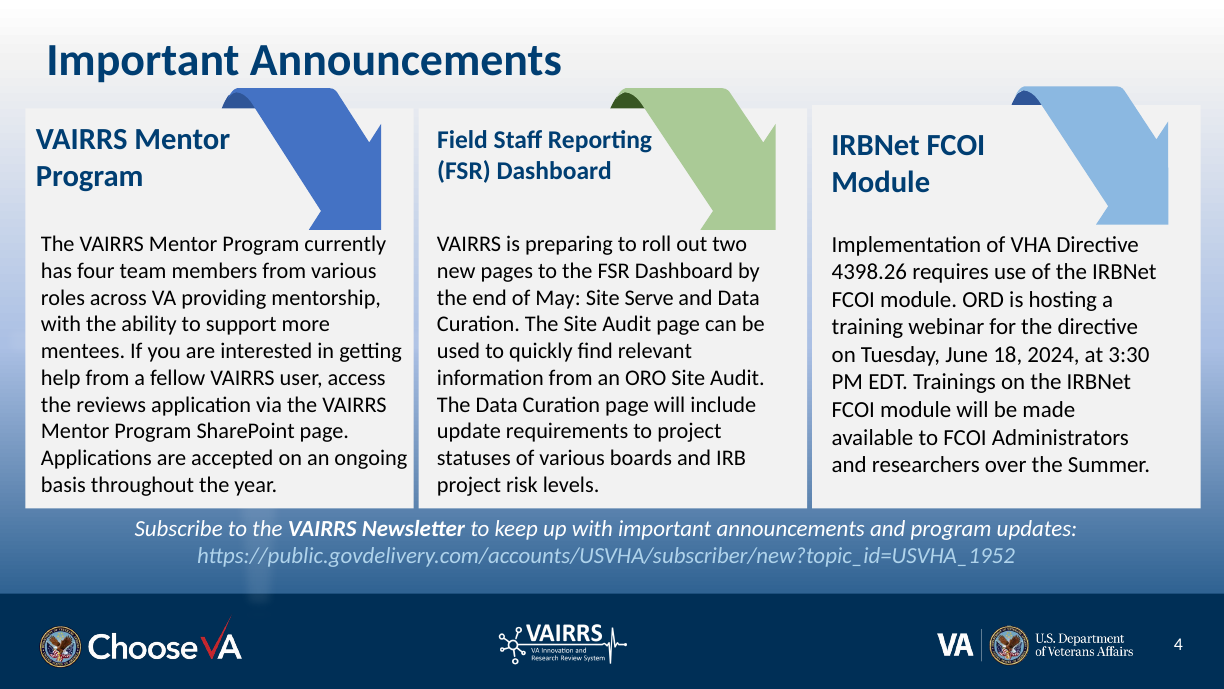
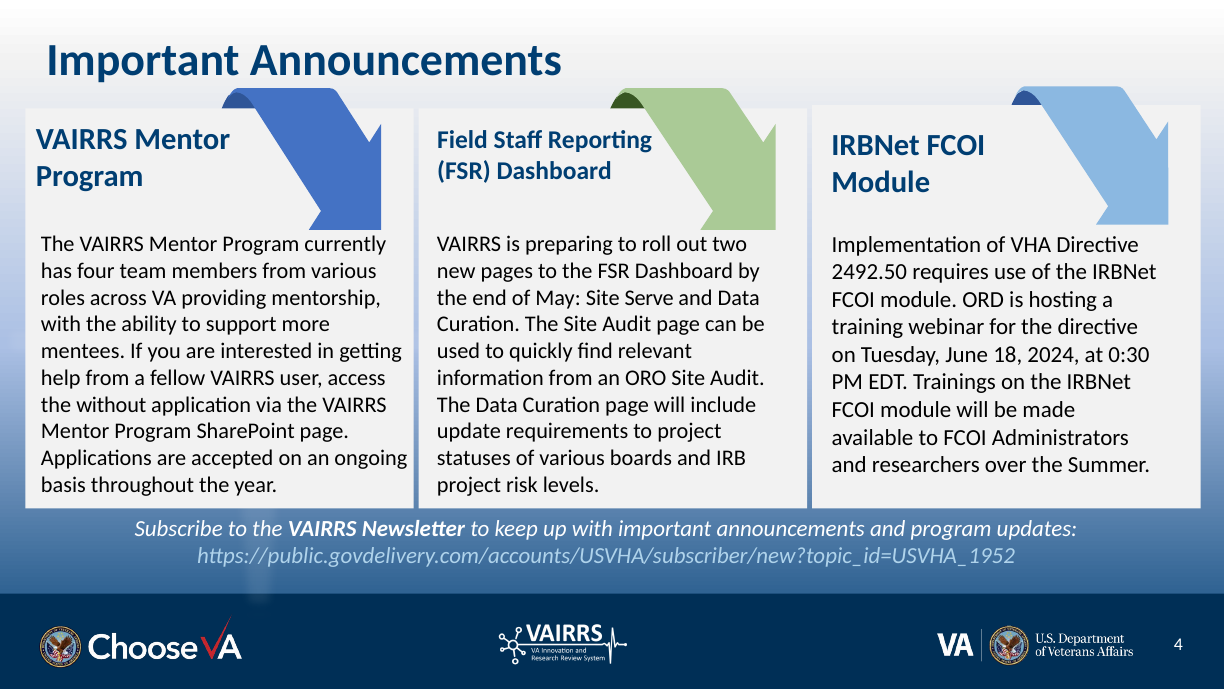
4398.26: 4398.26 -> 2492.50
3:30: 3:30 -> 0:30
reviews: reviews -> without
